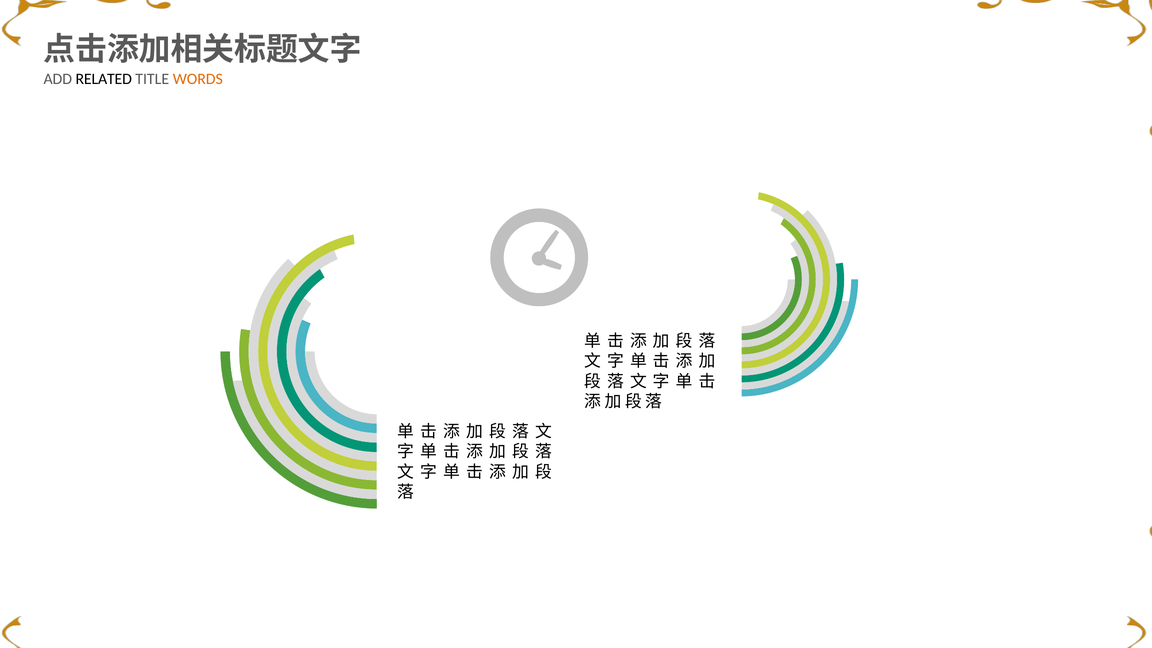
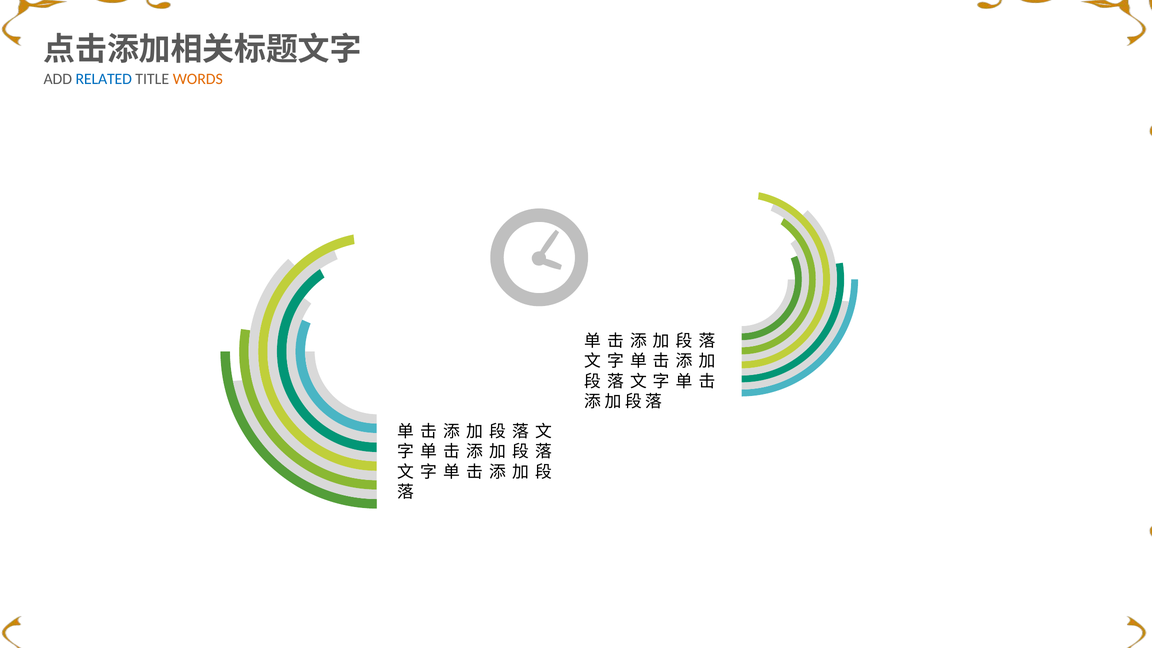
RELATED colour: black -> blue
